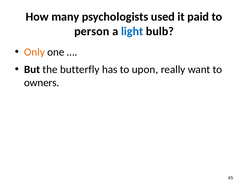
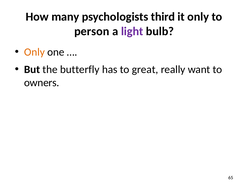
used: used -> third
it paid: paid -> only
light colour: blue -> purple
upon: upon -> great
